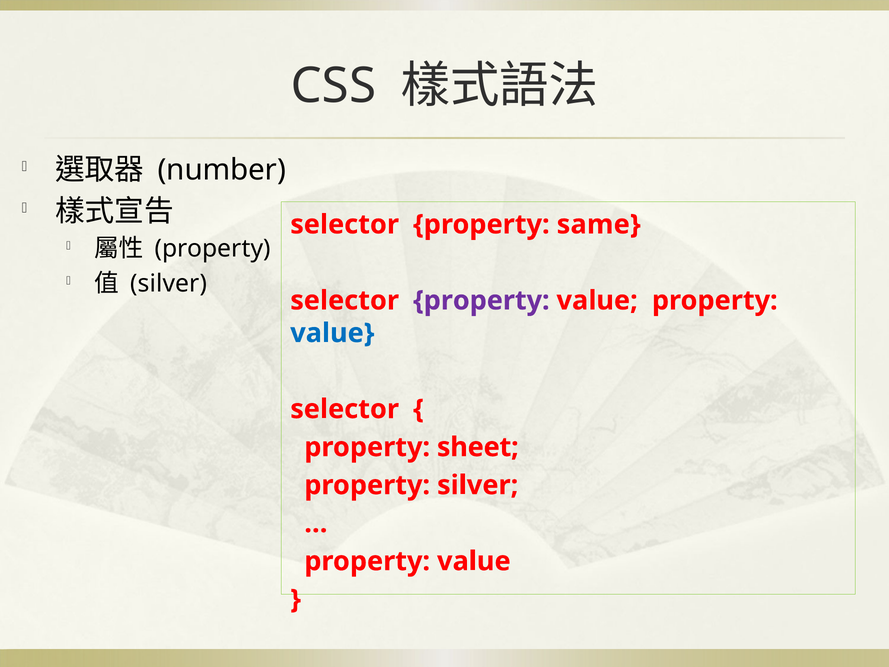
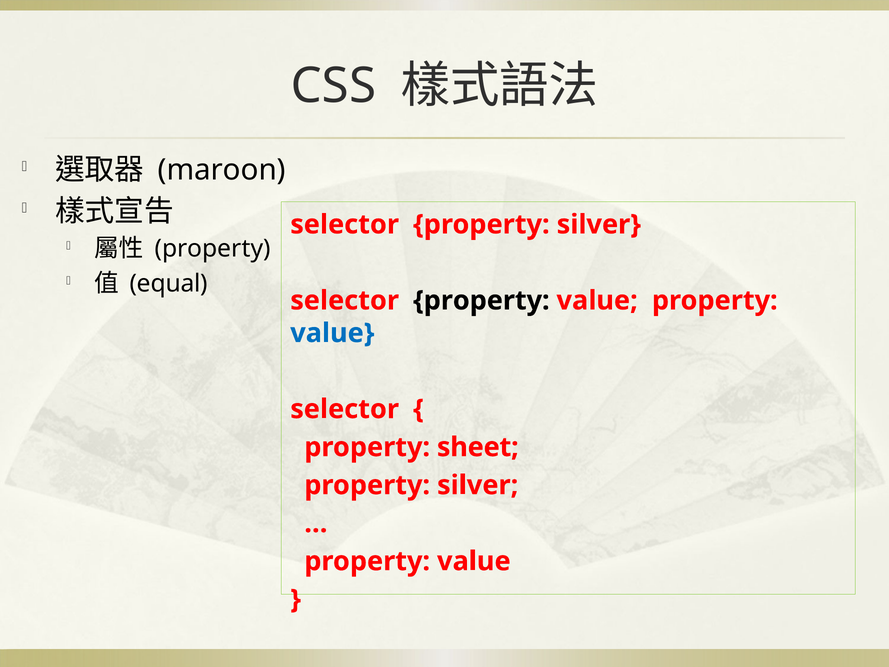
number: number -> maroon
selector property same: same -> silver
silver at (169, 283): silver -> equal
property at (481, 300) colour: purple -> black
